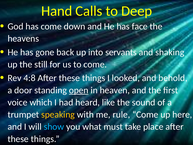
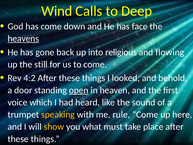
Hand: Hand -> Wind
heavens underline: none -> present
servants: servants -> religious
shaking: shaking -> flowing
4:8: 4:8 -> 4:2
show colour: light blue -> yellow
